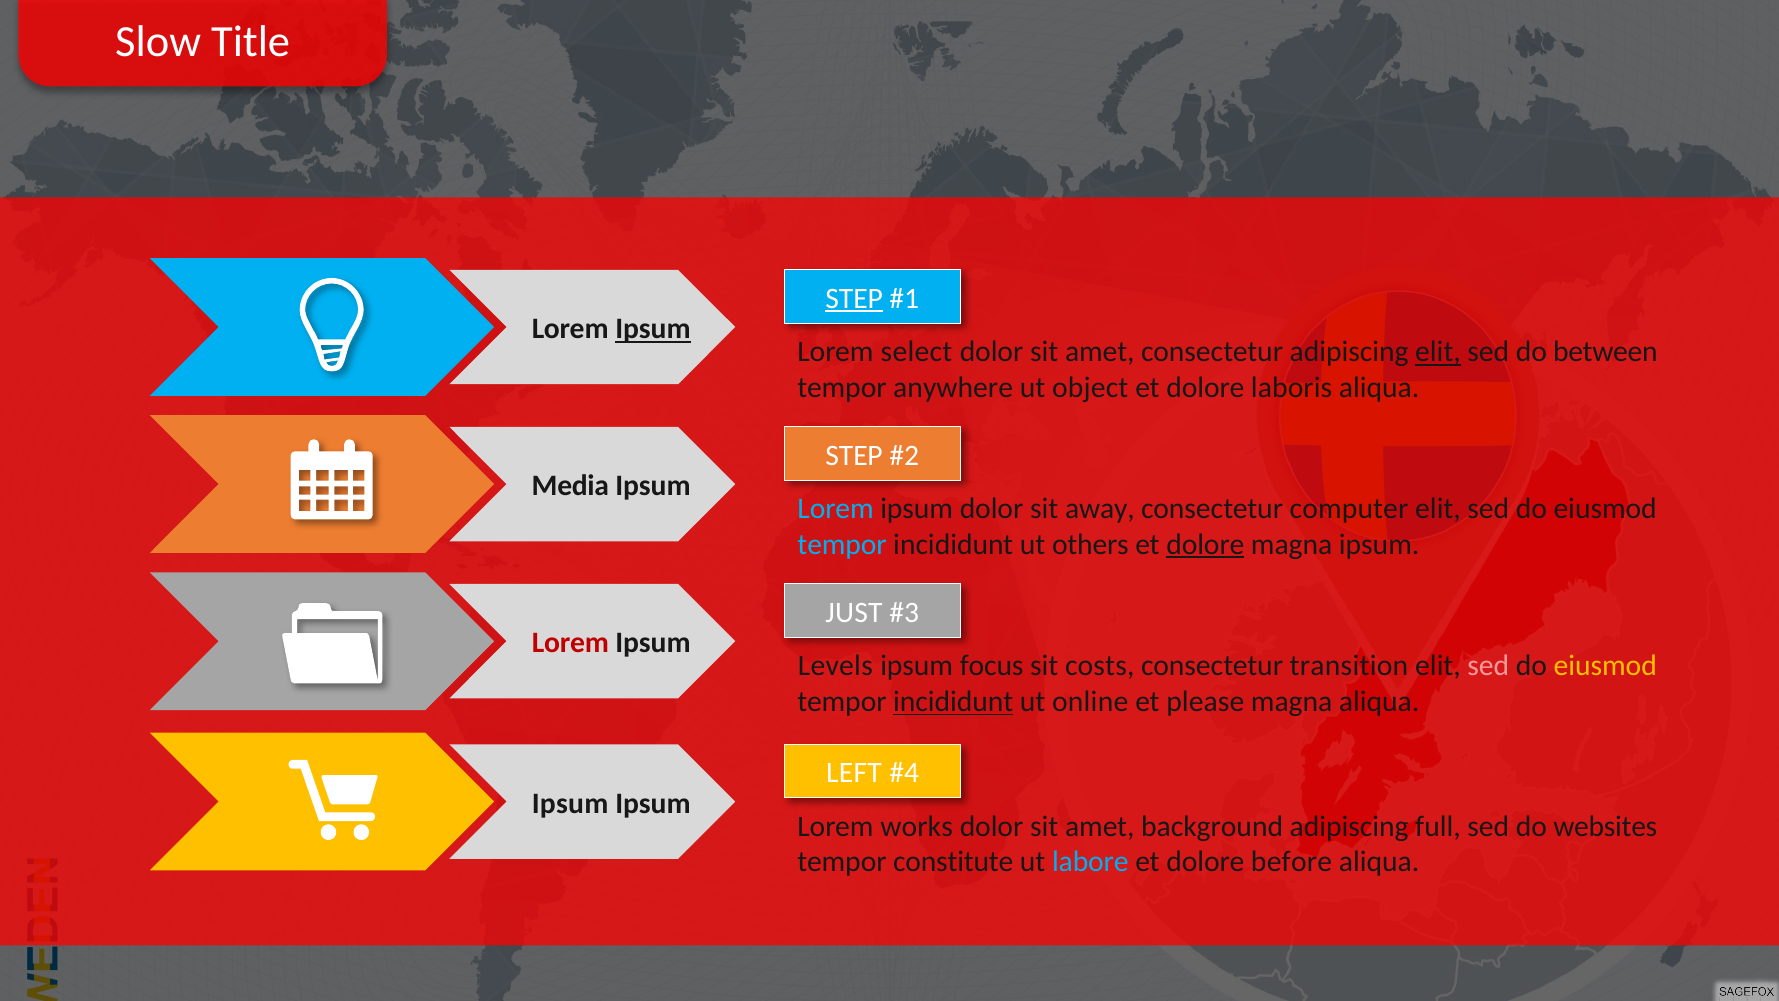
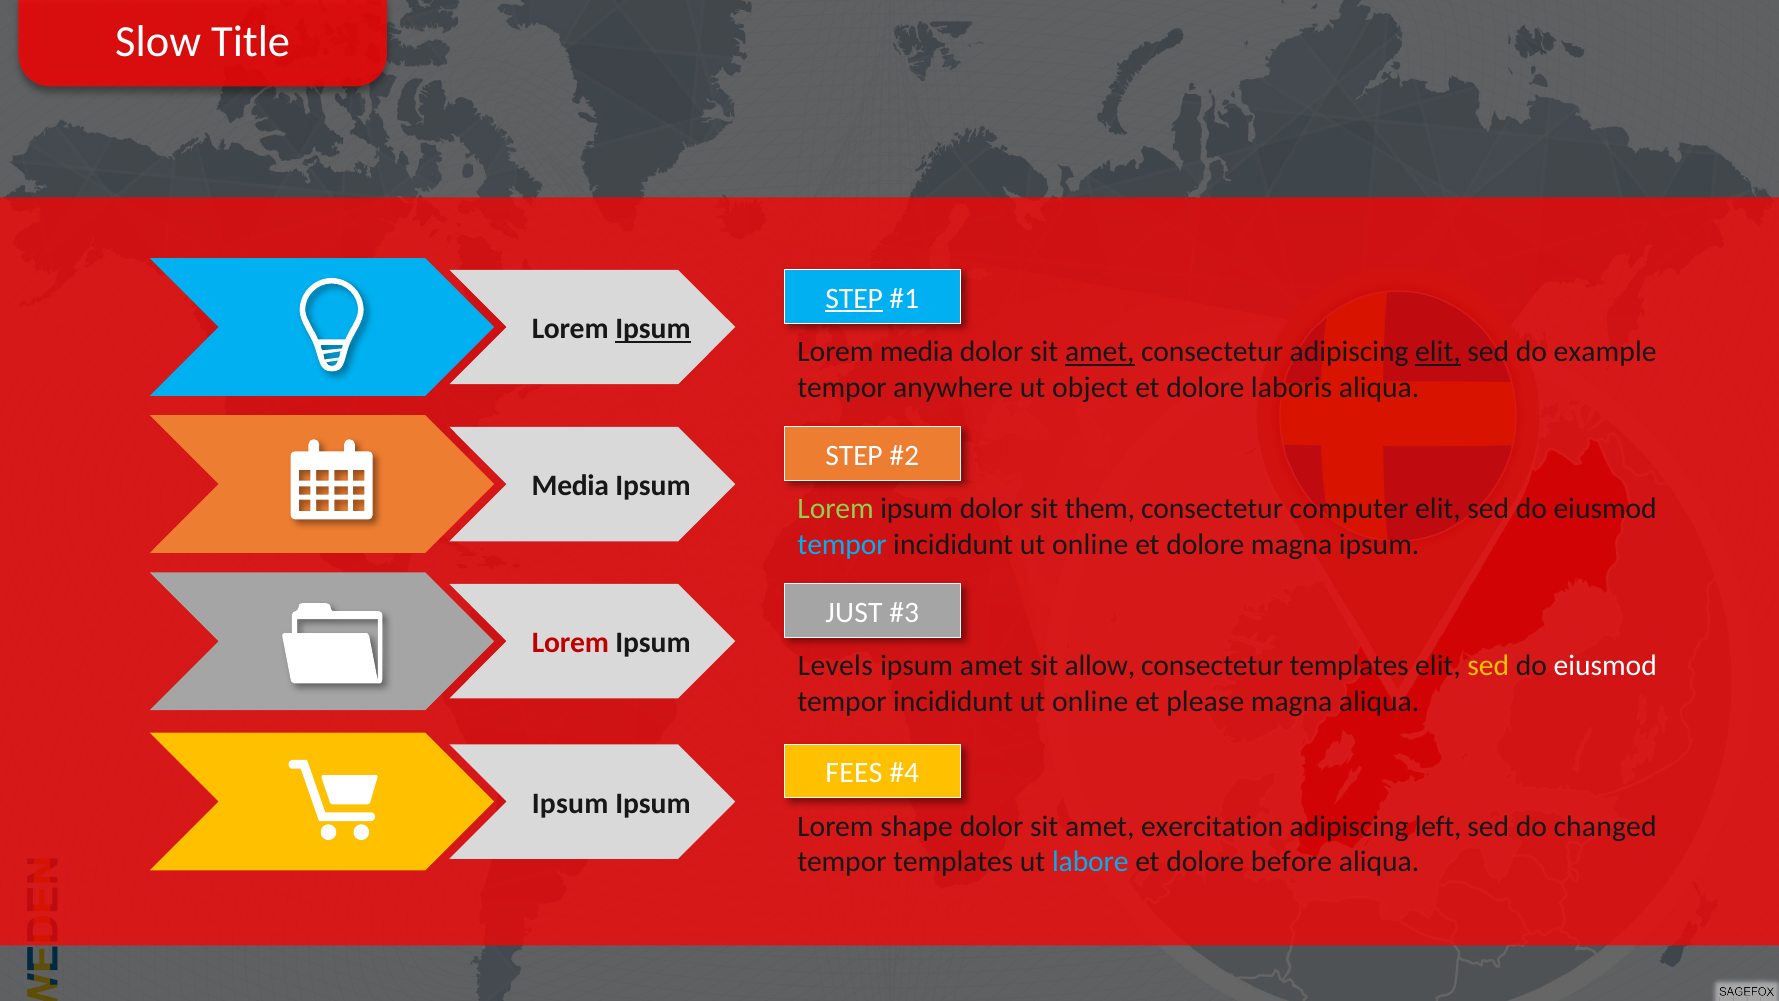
Lorem select: select -> media
amet at (1100, 352) underline: none -> present
between: between -> example
Lorem at (836, 509) colour: light blue -> light green
away: away -> them
others at (1090, 544): others -> online
dolore at (1205, 544) underline: present -> none
ipsum focus: focus -> amet
costs: costs -> allow
consectetur transition: transition -> templates
sed at (1488, 666) colour: pink -> yellow
eiusmod at (1605, 666) colour: yellow -> white
incididunt at (953, 702) underline: present -> none
LEFT: LEFT -> FEES
works: works -> shape
background: background -> exercitation
full: full -> left
websites: websites -> changed
tempor constitute: constitute -> templates
